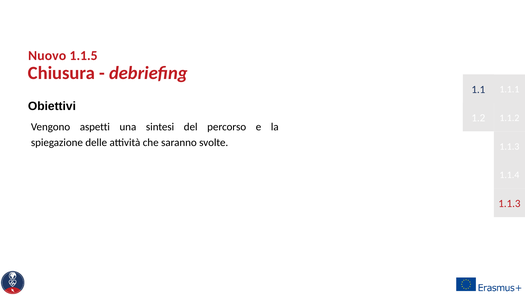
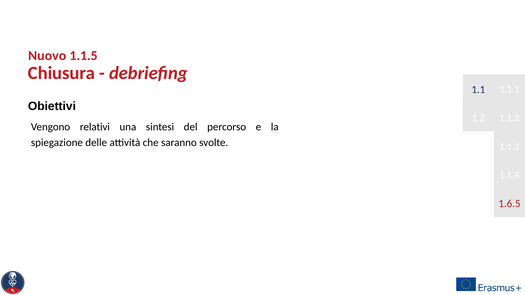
aspetti: aspetti -> relativi
1.1.3 at (509, 204): 1.1.3 -> 1.6.5
